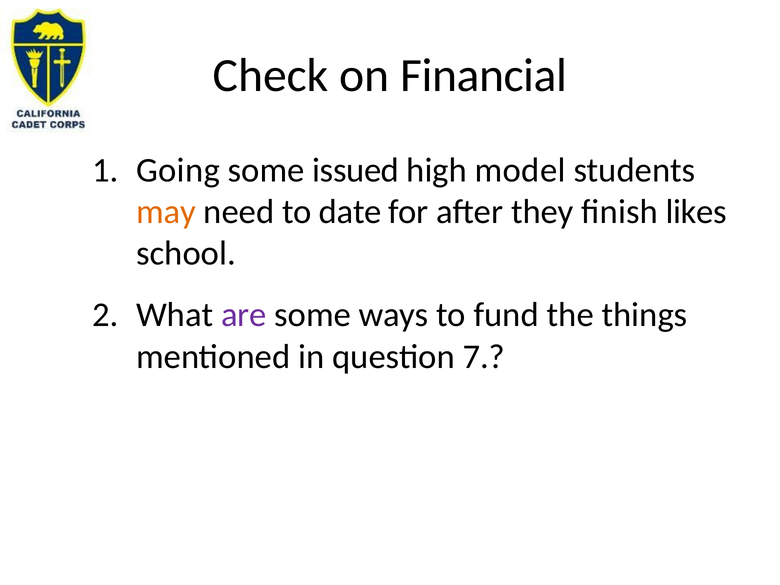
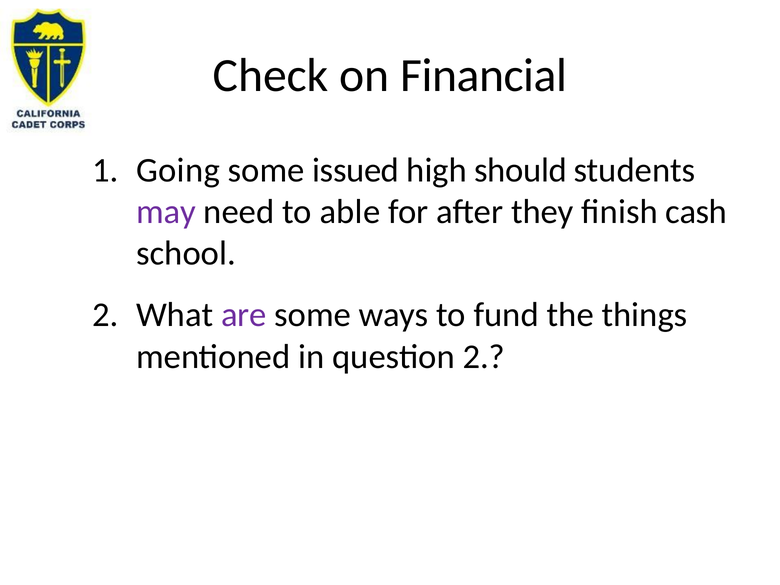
model: model -> should
may colour: orange -> purple
date: date -> able
likes: likes -> cash
question 7: 7 -> 2
